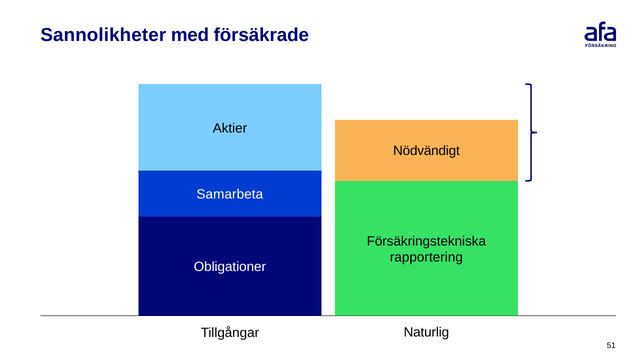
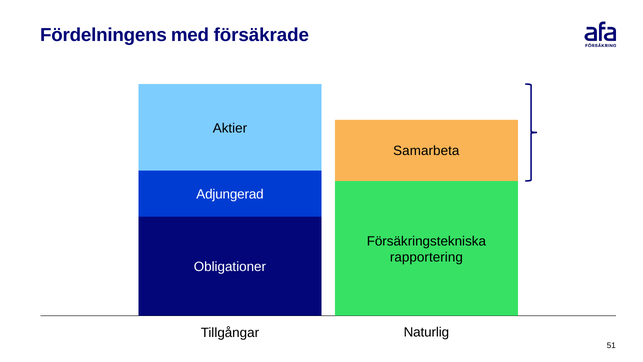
Sannolikheter: Sannolikheter -> Fördelningens
Nödvändigt: Nödvändigt -> Samarbeta
Samarbeta: Samarbeta -> Adjungerad
